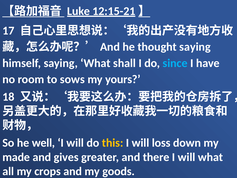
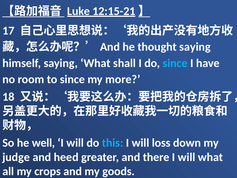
to sows: sows -> since
yours: yours -> more
this colour: yellow -> light blue
made: made -> judge
gives: gives -> heed
